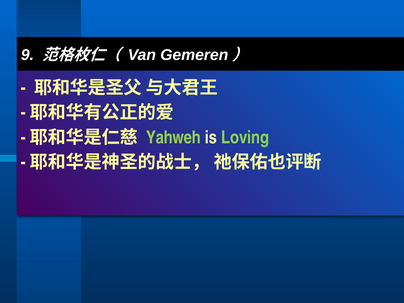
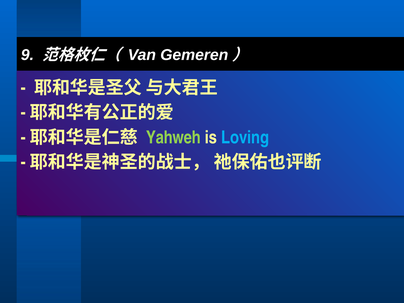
Loving colour: light green -> light blue
